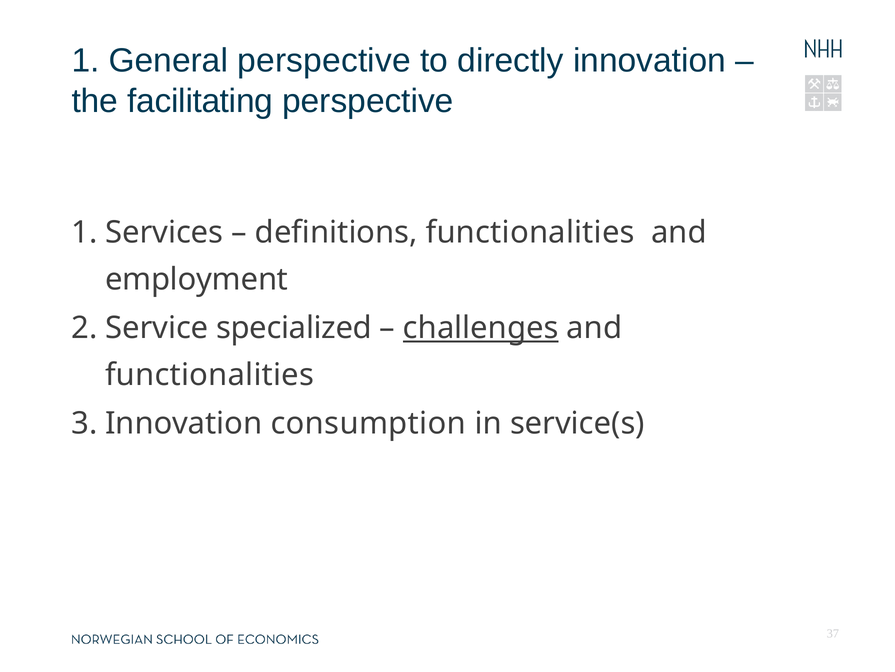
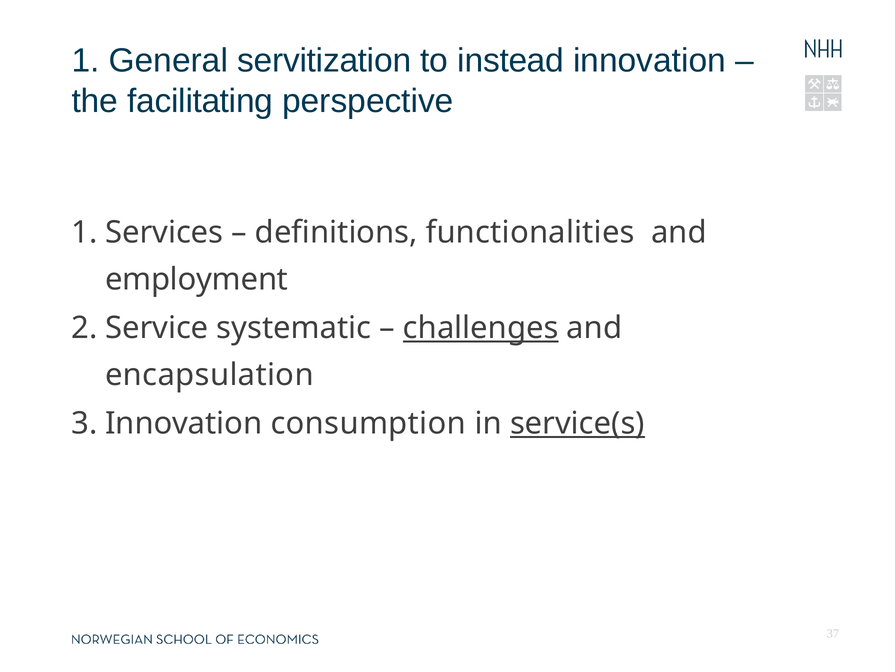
General perspective: perspective -> servitization
directly: directly -> instead
specialized: specialized -> systematic
functionalities at (210, 374): functionalities -> encapsulation
service(s underline: none -> present
